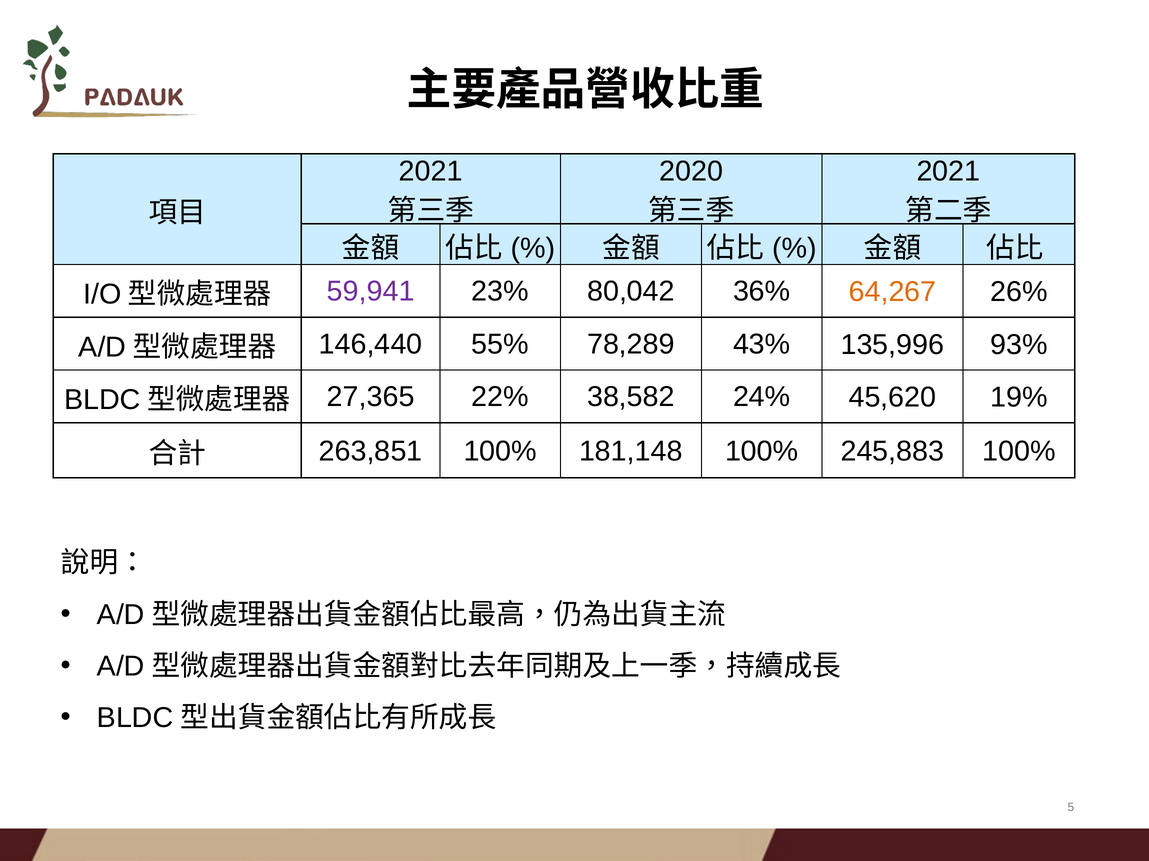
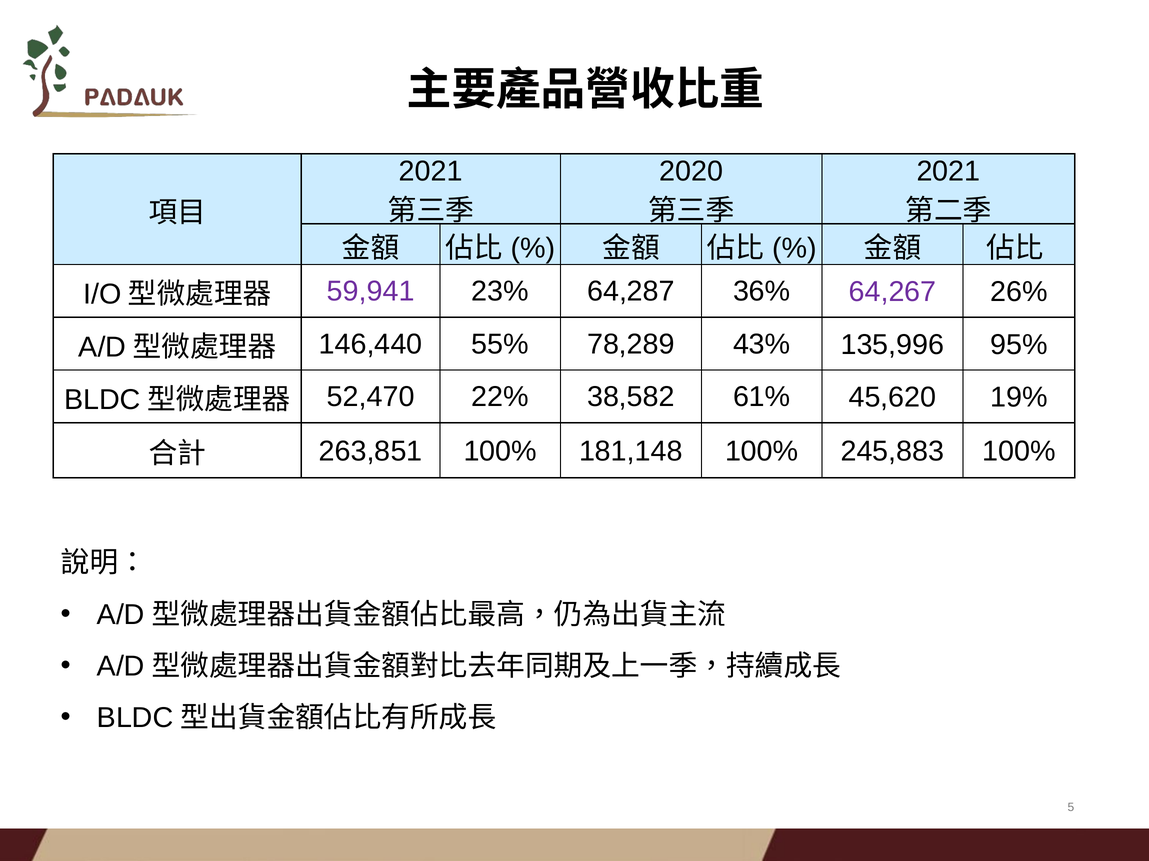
80,042: 80,042 -> 64,287
64,267 colour: orange -> purple
93%: 93% -> 95%
27,365: 27,365 -> 52,470
24%: 24% -> 61%
